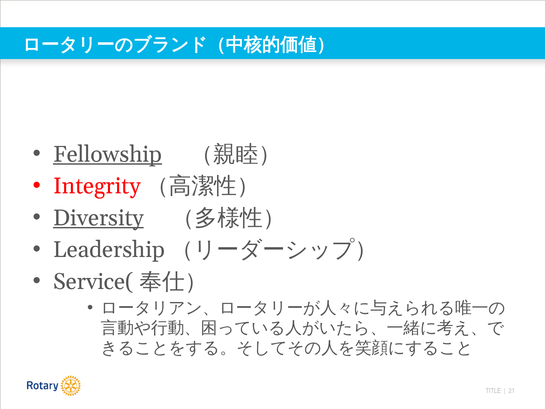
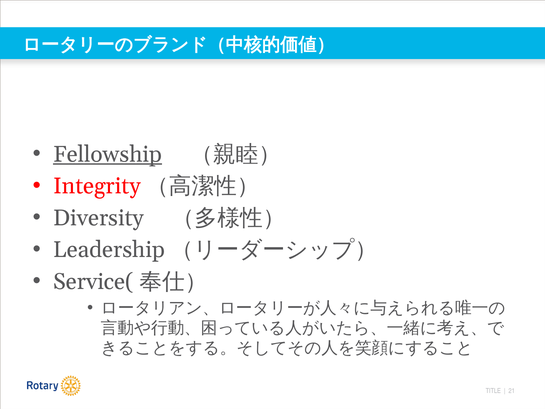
Diversity underline: present -> none
